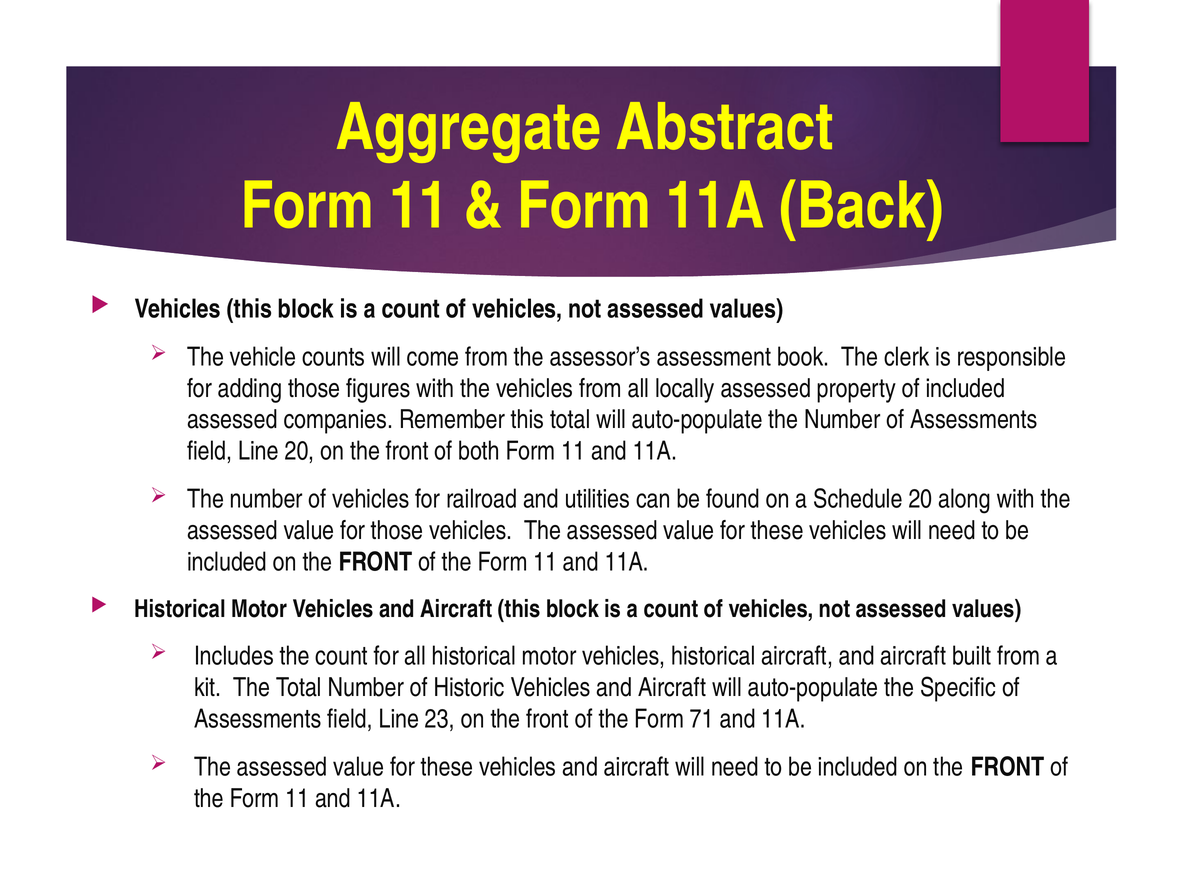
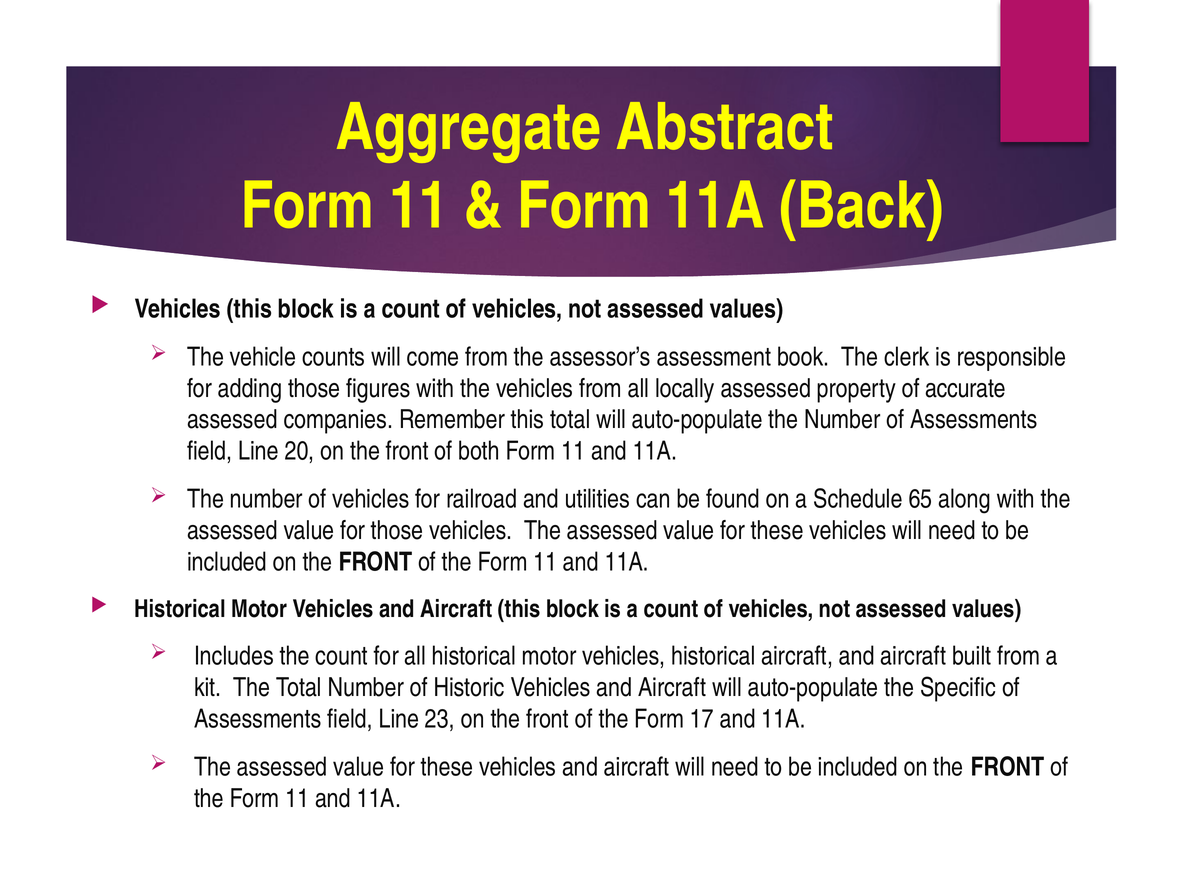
of included: included -> accurate
Schedule 20: 20 -> 65
71: 71 -> 17
